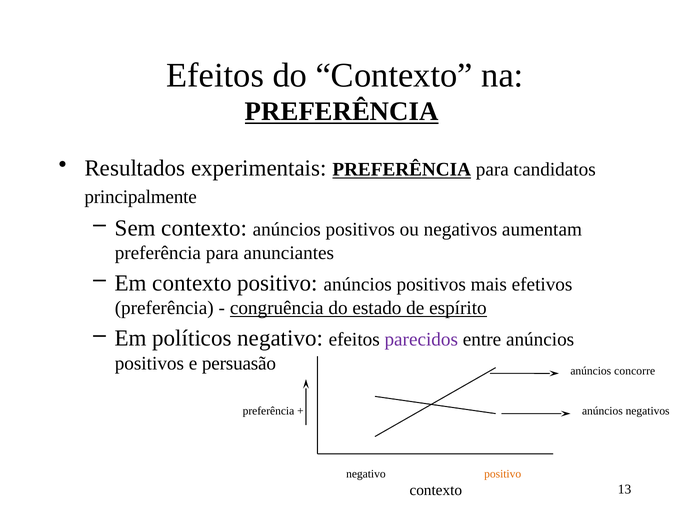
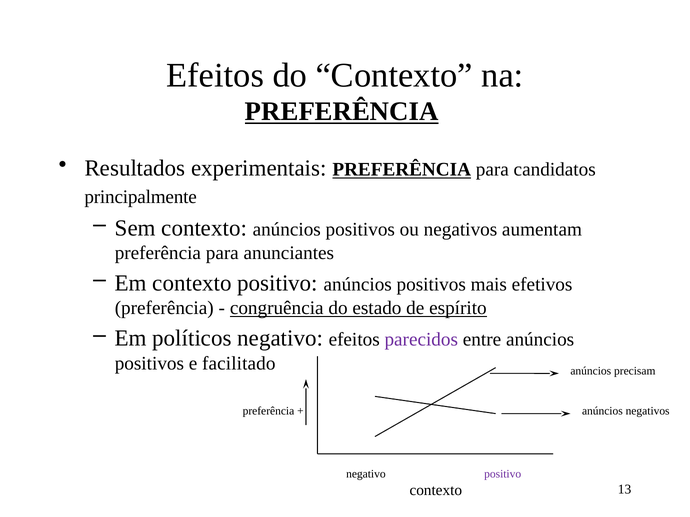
persuasão: persuasão -> facilitado
concorre: concorre -> precisam
positivo at (503, 475) colour: orange -> purple
